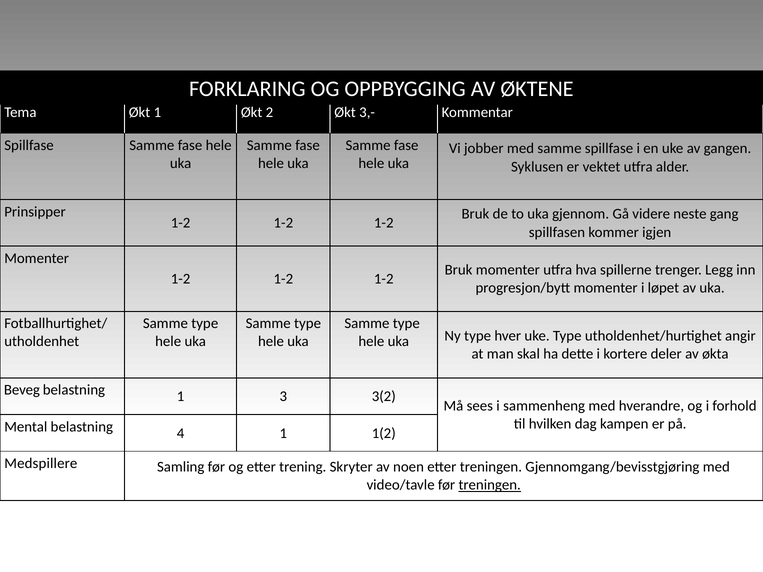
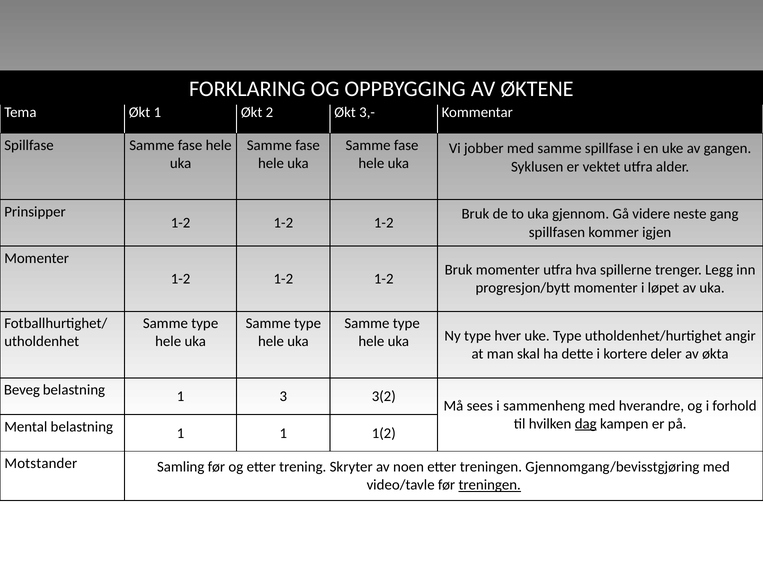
dag underline: none -> present
Mental belastning 4: 4 -> 1
Medspillere: Medspillere -> Motstander
